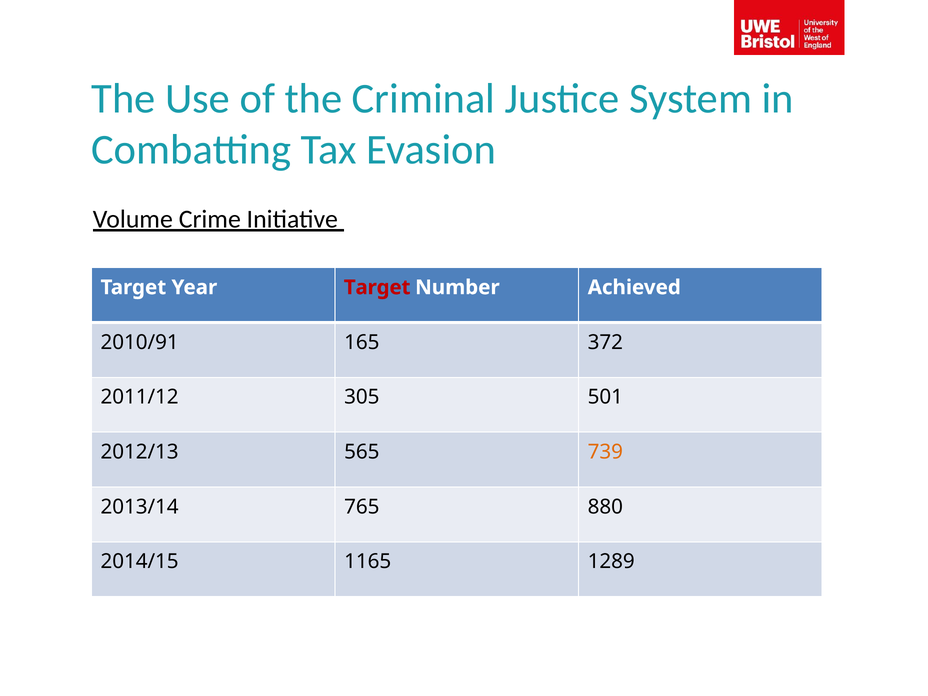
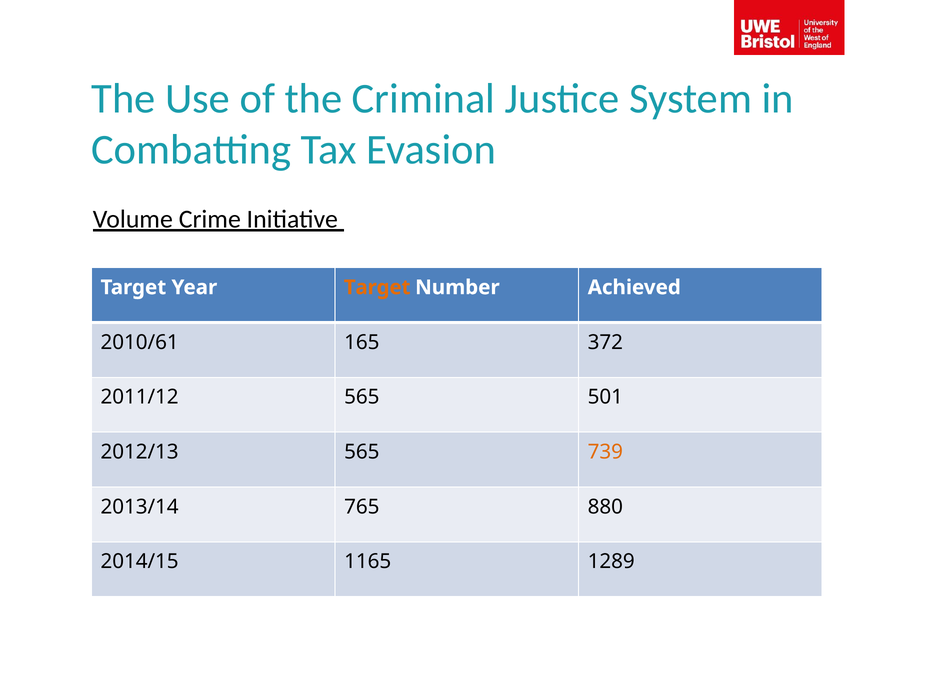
Target at (377, 287) colour: red -> orange
2010/91: 2010/91 -> 2010/61
2011/12 305: 305 -> 565
